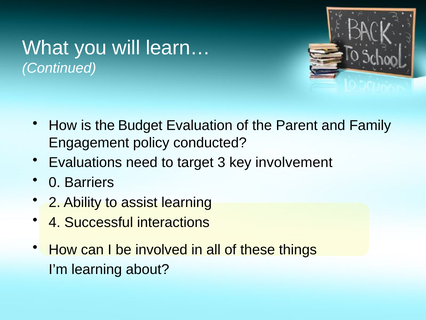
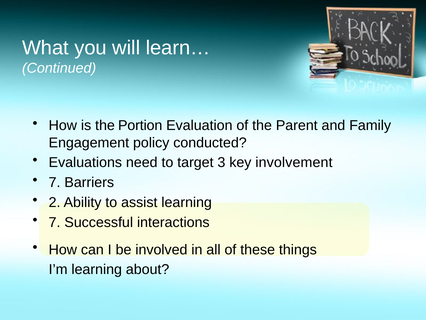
Budget: Budget -> Portion
0 at (55, 182): 0 -> 7
4 at (55, 222): 4 -> 7
